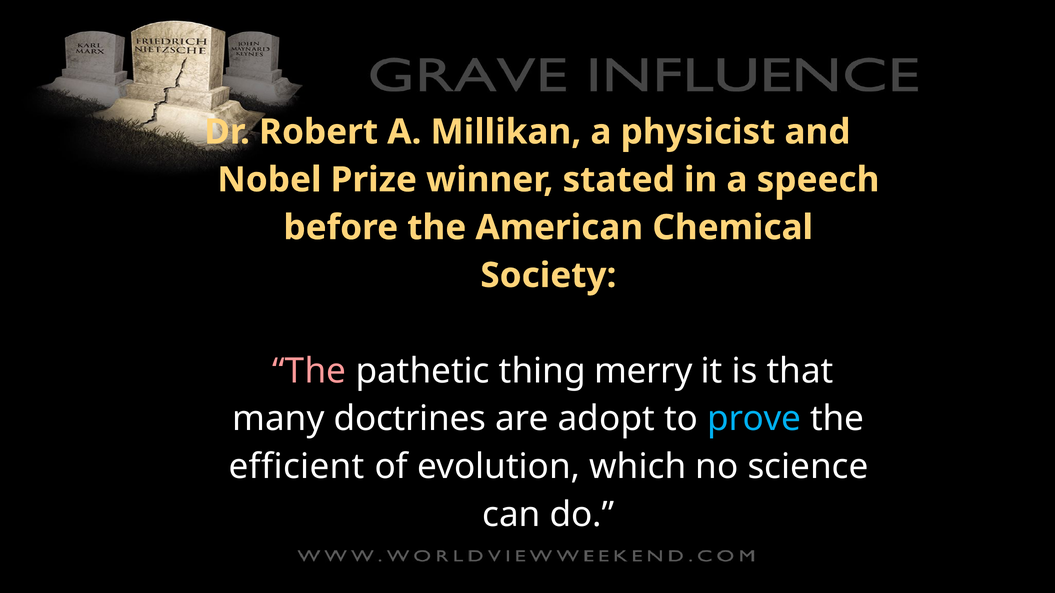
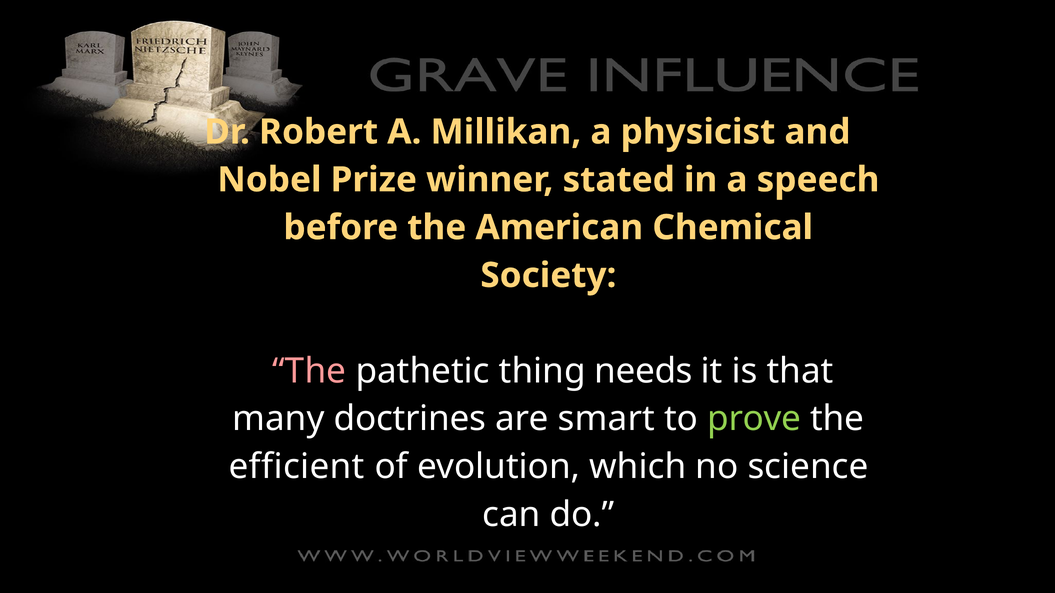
merry: merry -> needs
adopt: adopt -> smart
prove colour: light blue -> light green
